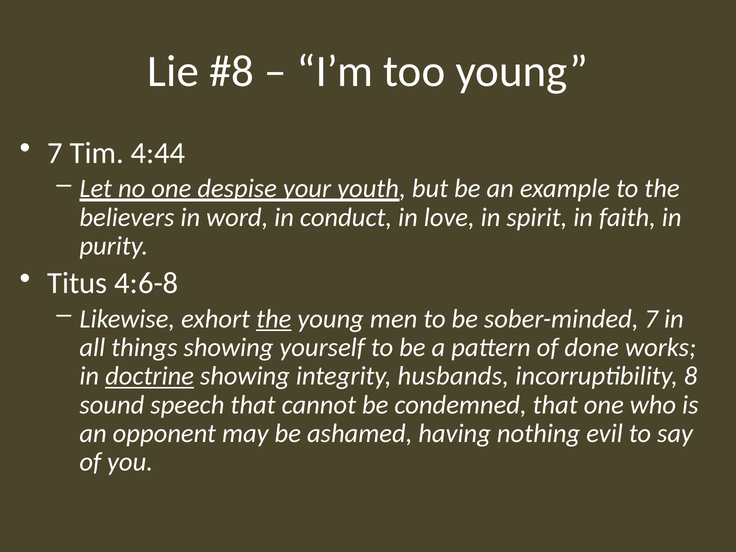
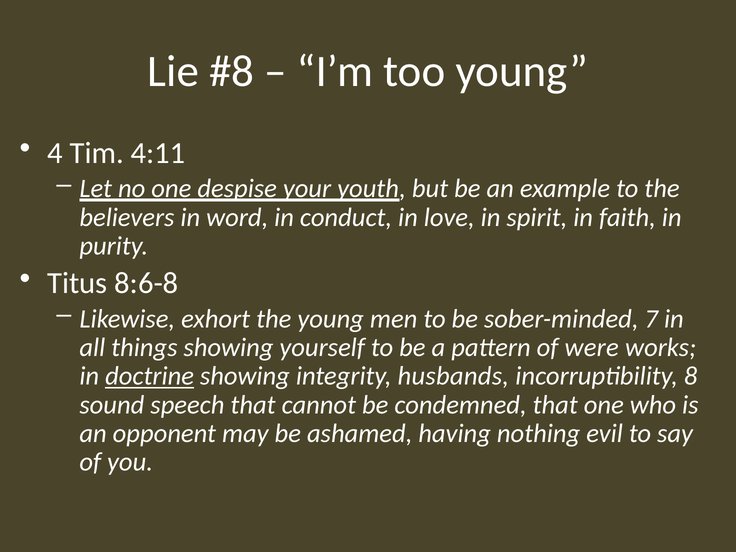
7 at (55, 153): 7 -> 4
4:44: 4:44 -> 4:11
4:6-8: 4:6-8 -> 8:6-8
the at (274, 319) underline: present -> none
done: done -> were
